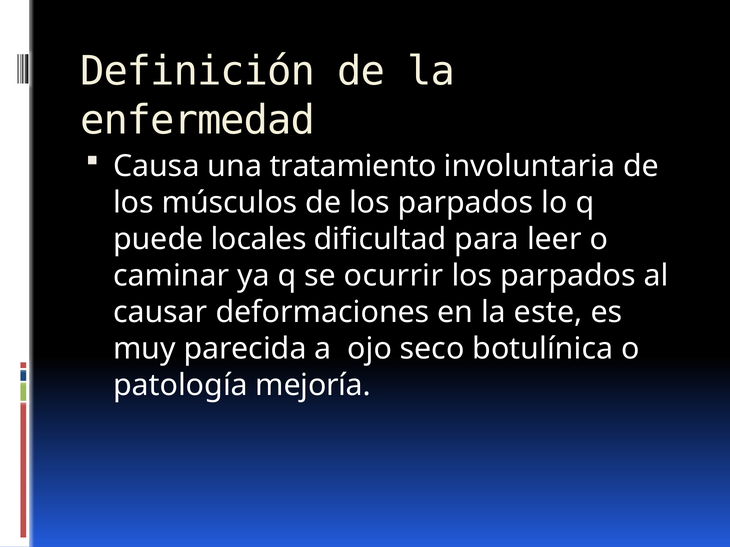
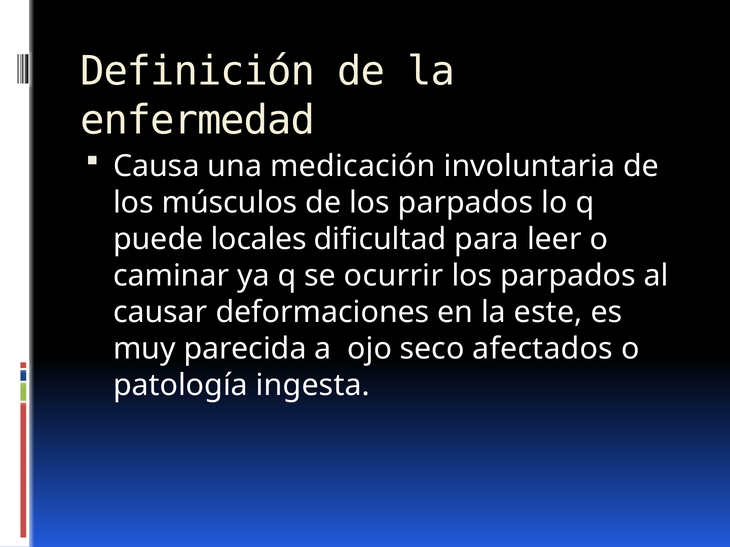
tratamiento: tratamiento -> medicación
botulínica: botulínica -> afectados
mejoría: mejoría -> ingesta
